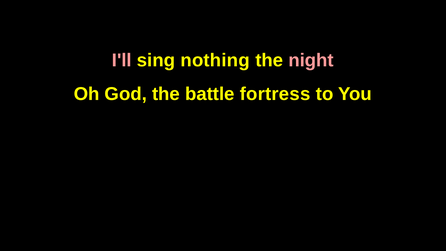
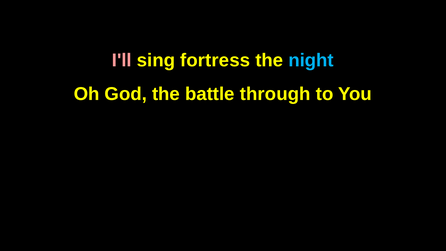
nothing: nothing -> fortress
night colour: pink -> light blue
fortress: fortress -> through
